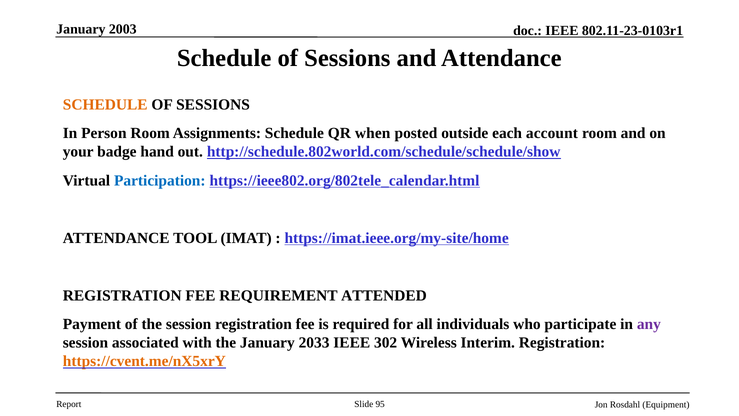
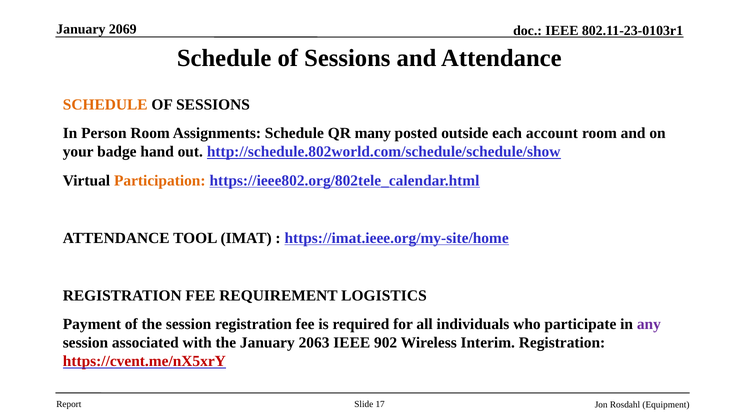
2003: 2003 -> 2069
when: when -> many
Participation colour: blue -> orange
ATTENDED: ATTENDED -> LOGISTICS
2033: 2033 -> 2063
302: 302 -> 902
https://cvent.me/nX5xrY colour: orange -> red
95: 95 -> 17
